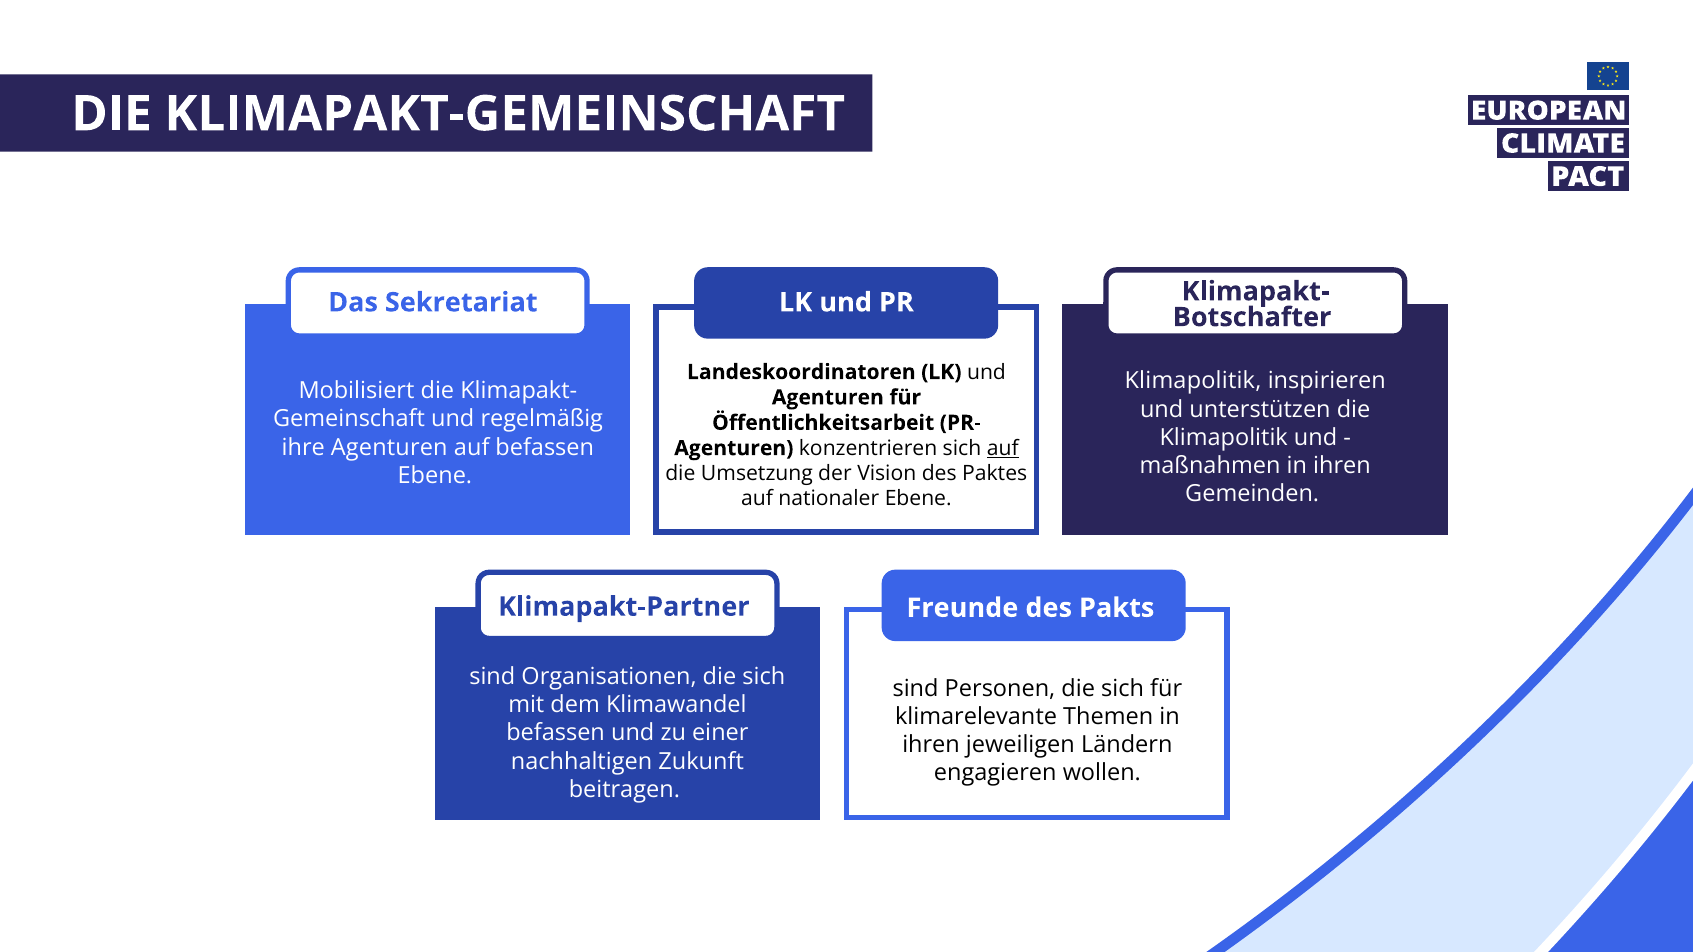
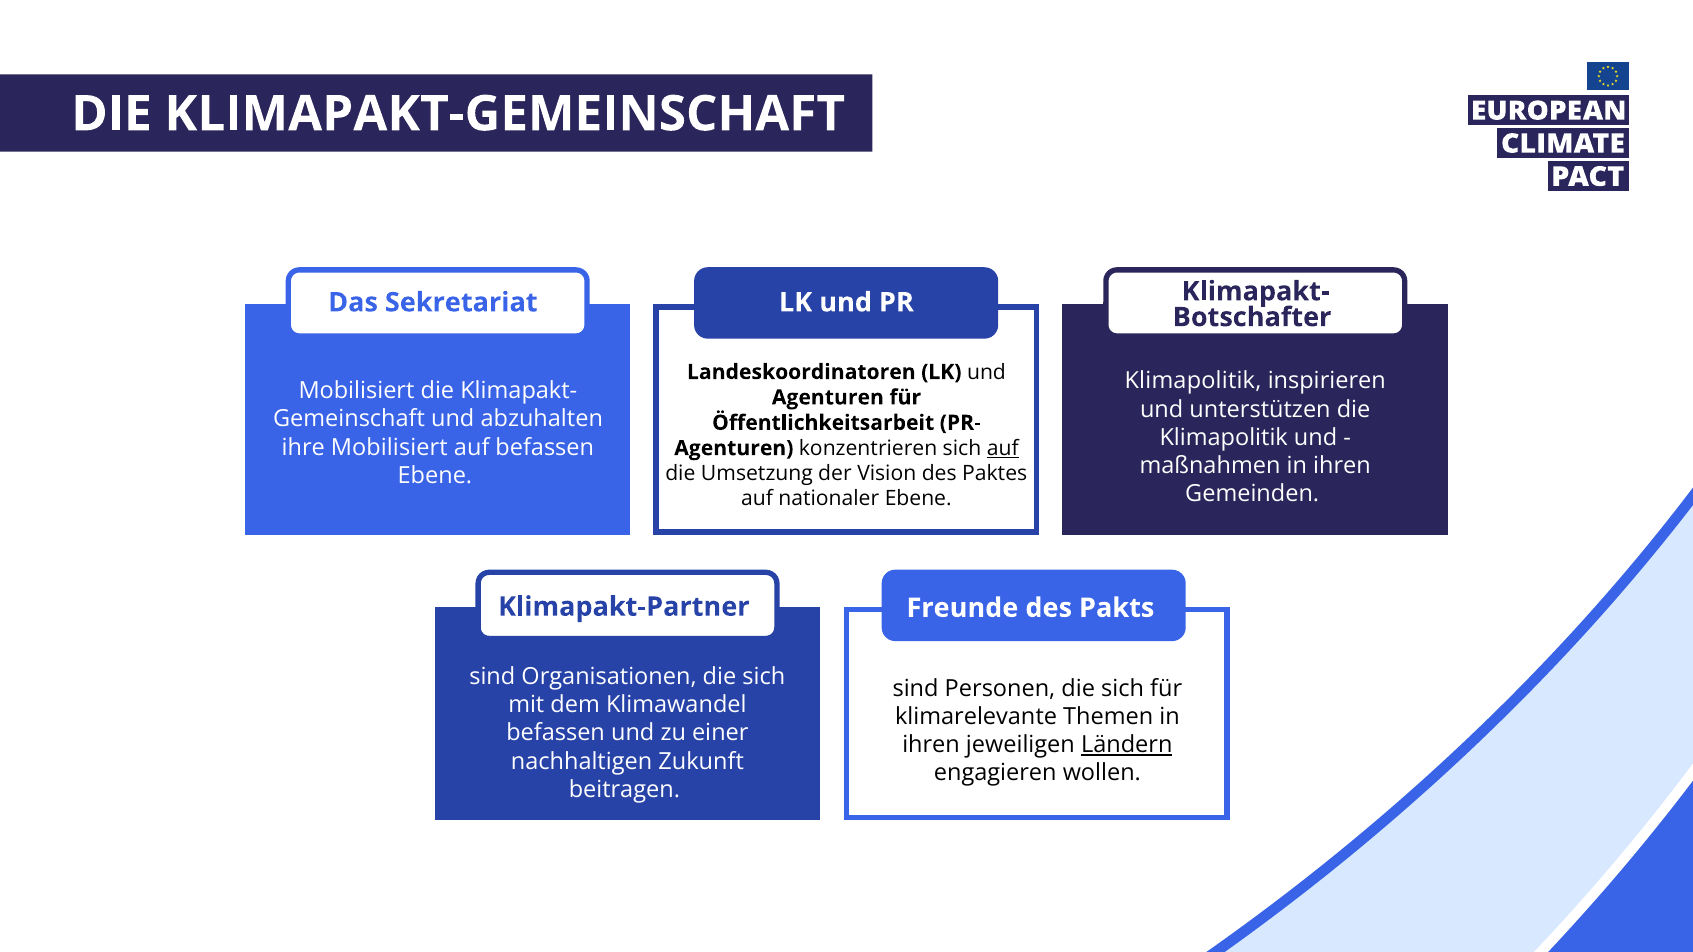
regelmäßig: regelmäßig -> abzuhalten
ihre Agenturen: Agenturen -> Mobilisiert
Ländern underline: none -> present
